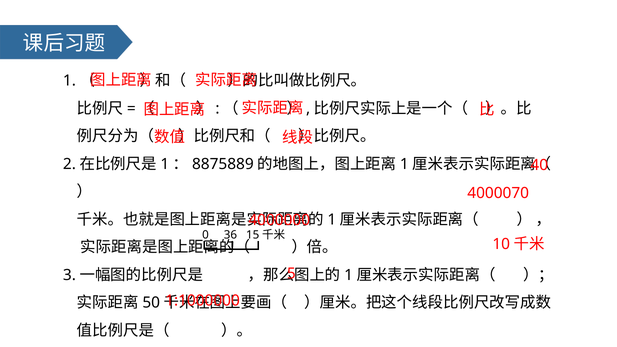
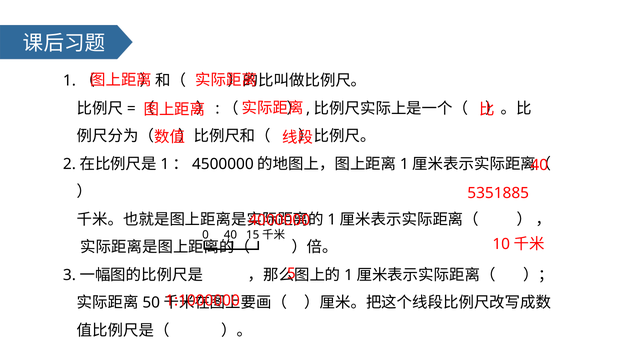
8875889: 8875889 -> 4500000
4000070: 4000070 -> 5351885
0 36: 36 -> 40
